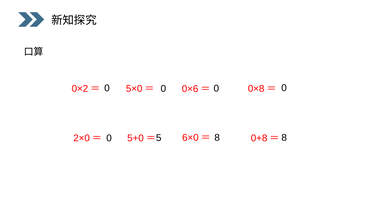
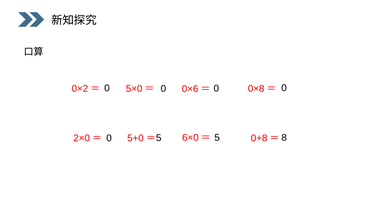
5 8: 8 -> 5
